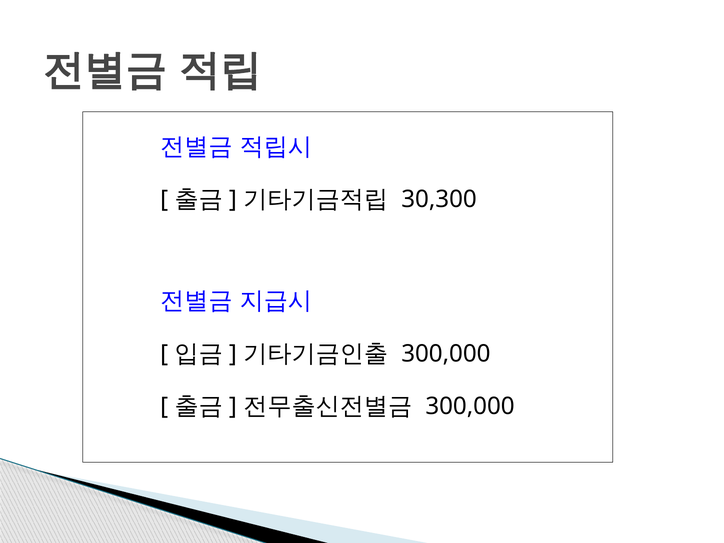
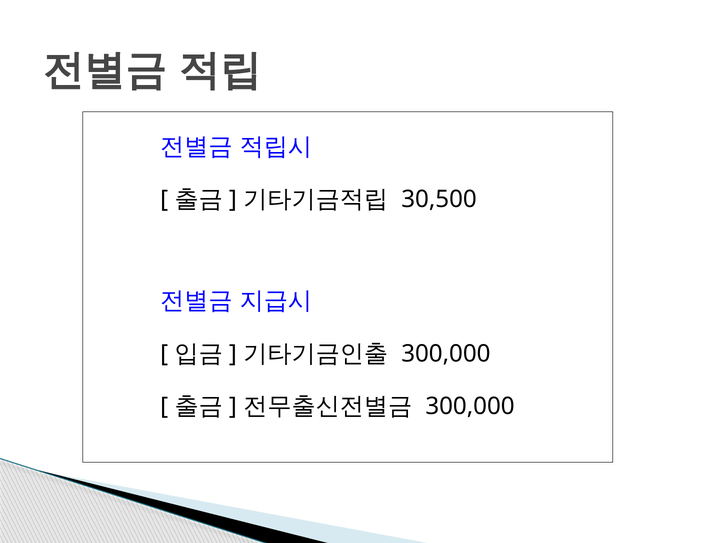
30,300: 30,300 -> 30,500
